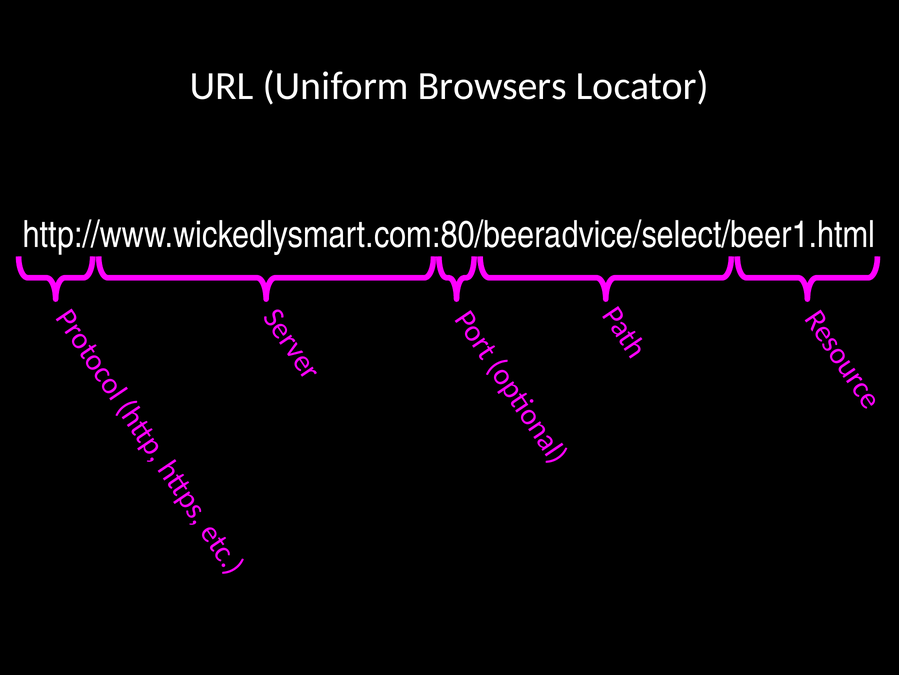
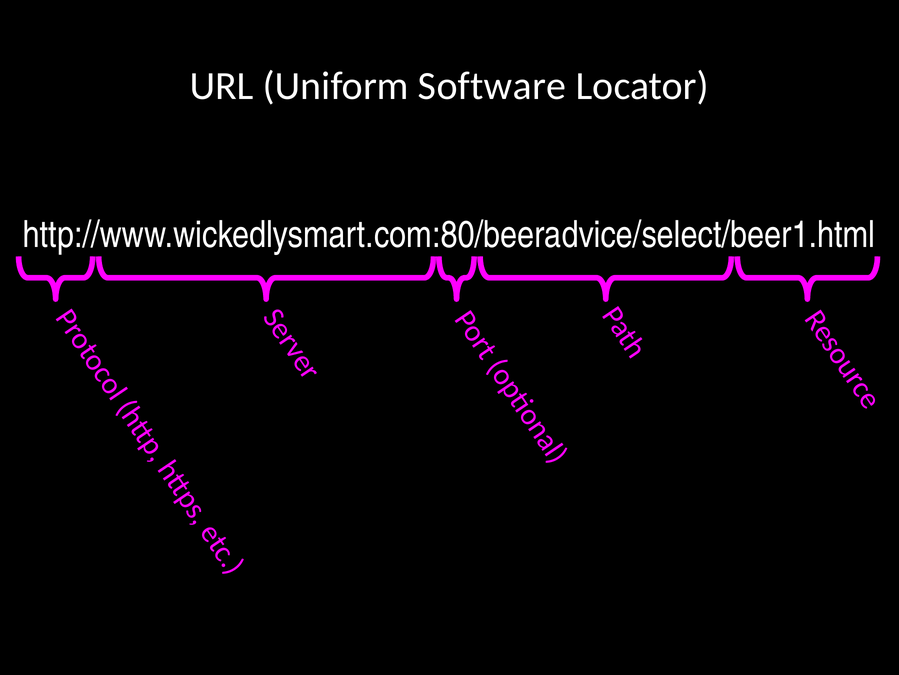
Browsers: Browsers -> Software
